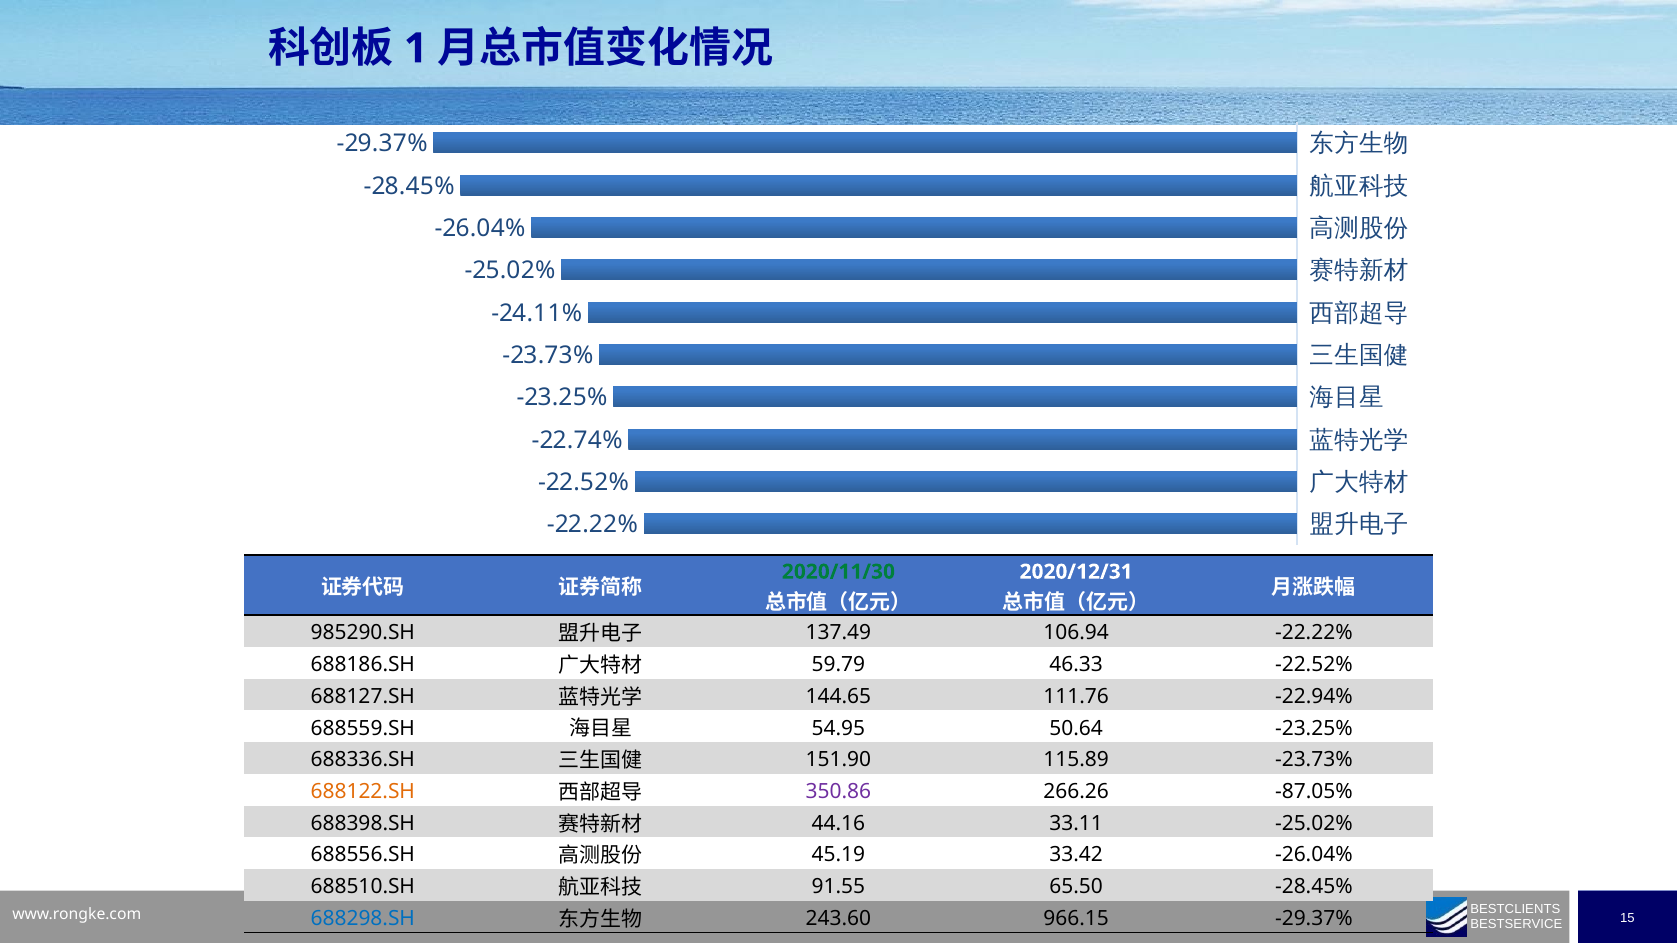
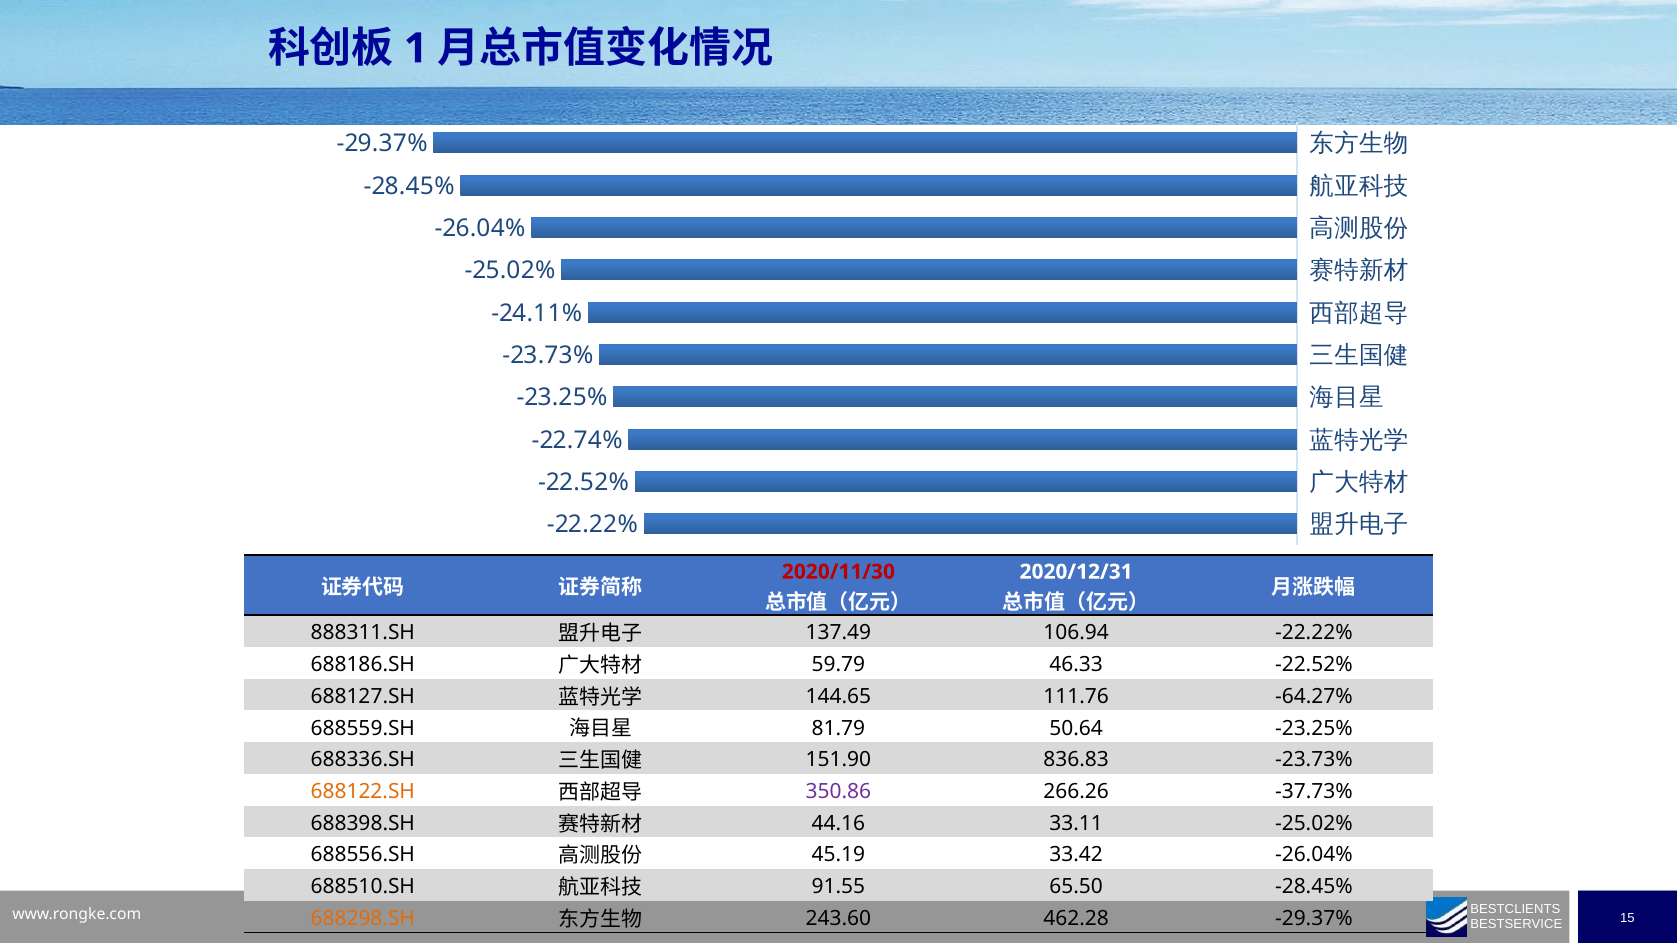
2020/11/30 colour: green -> red
985290.SH: 985290.SH -> 888311.SH
-22.94%: -22.94% -> -64.27%
54.95: 54.95 -> 81.79
115.89: 115.89 -> 836.83
-87.05%: -87.05% -> -37.73%
688298.SH colour: blue -> orange
966.15: 966.15 -> 462.28
